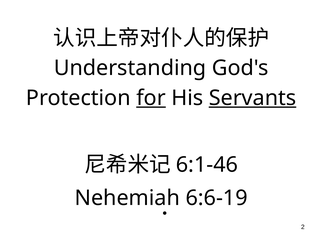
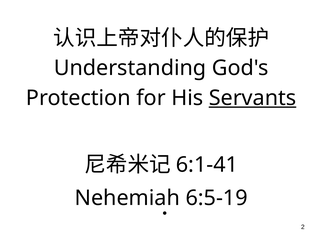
for underline: present -> none
6:1-46: 6:1-46 -> 6:1-41
6:6-19: 6:6-19 -> 6:5-19
